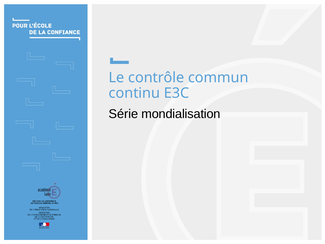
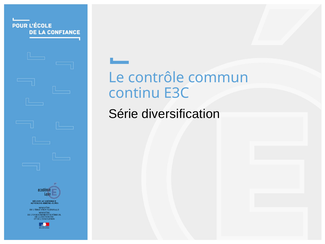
mondialisation: mondialisation -> diversification
